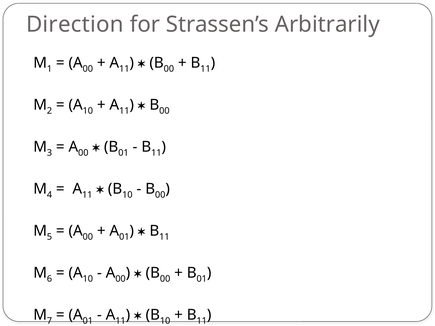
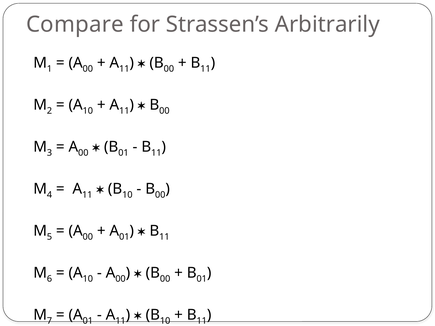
Direction: Direction -> Compare
